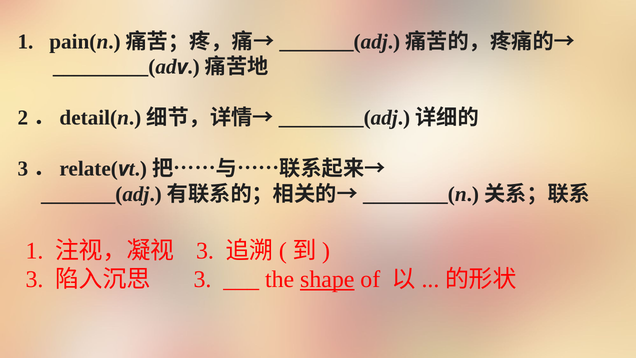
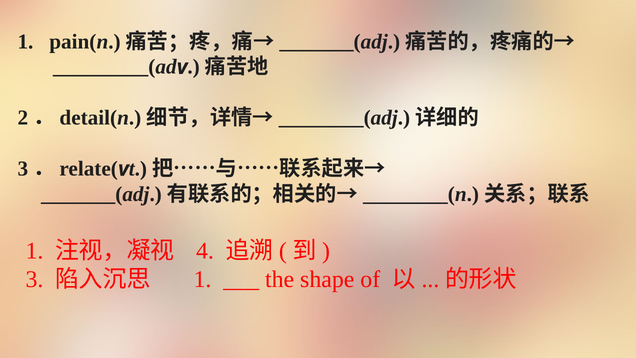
3 at (205, 250): 3 -> 4
3 at (202, 279): 3 -> 1
shape underline: present -> none
